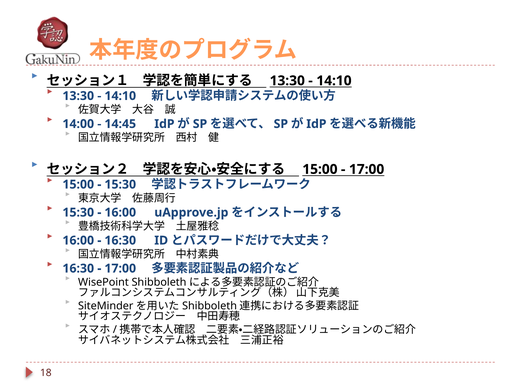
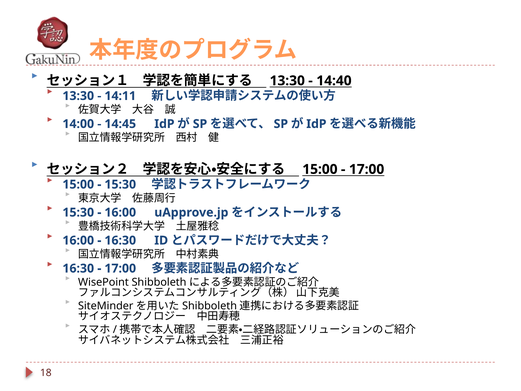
14:10 at (334, 81): 14:10 -> 14:40
14:10 at (120, 96): 14:10 -> 14:11
